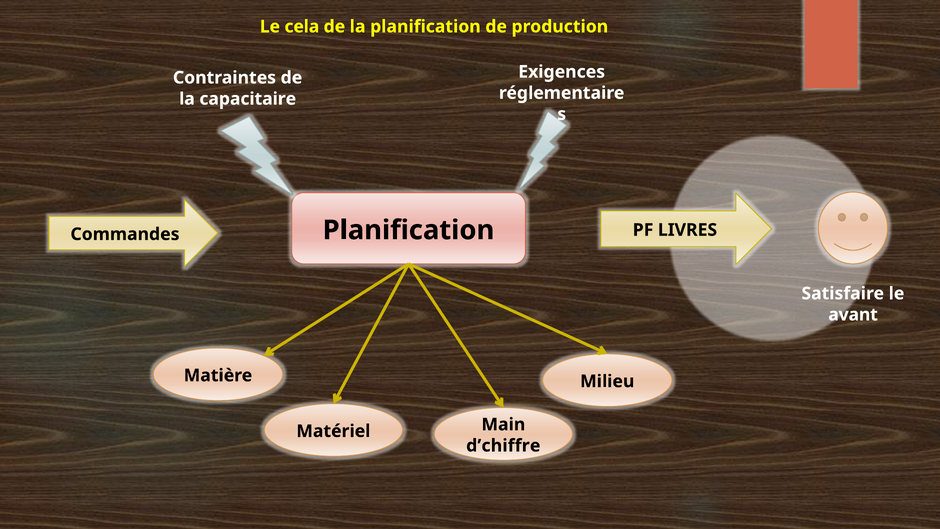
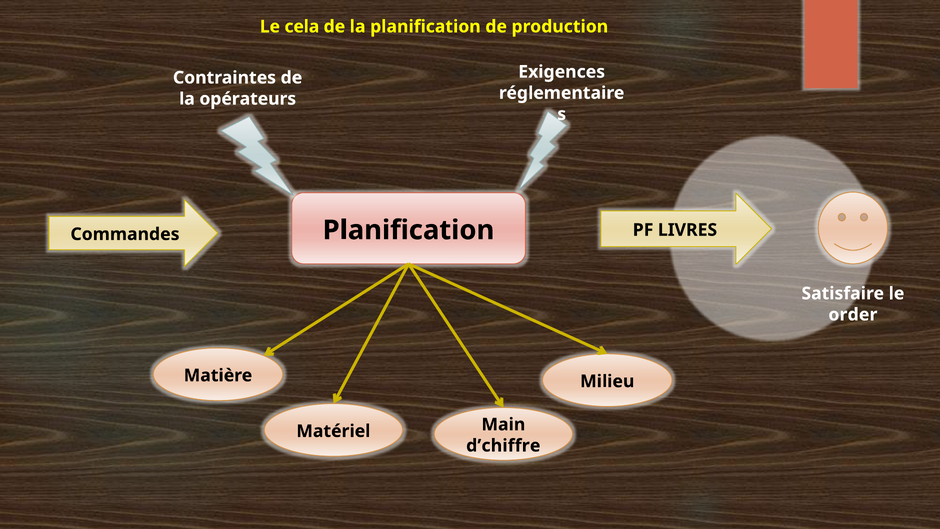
capacitaire: capacitaire -> opérateurs
avant: avant -> order
